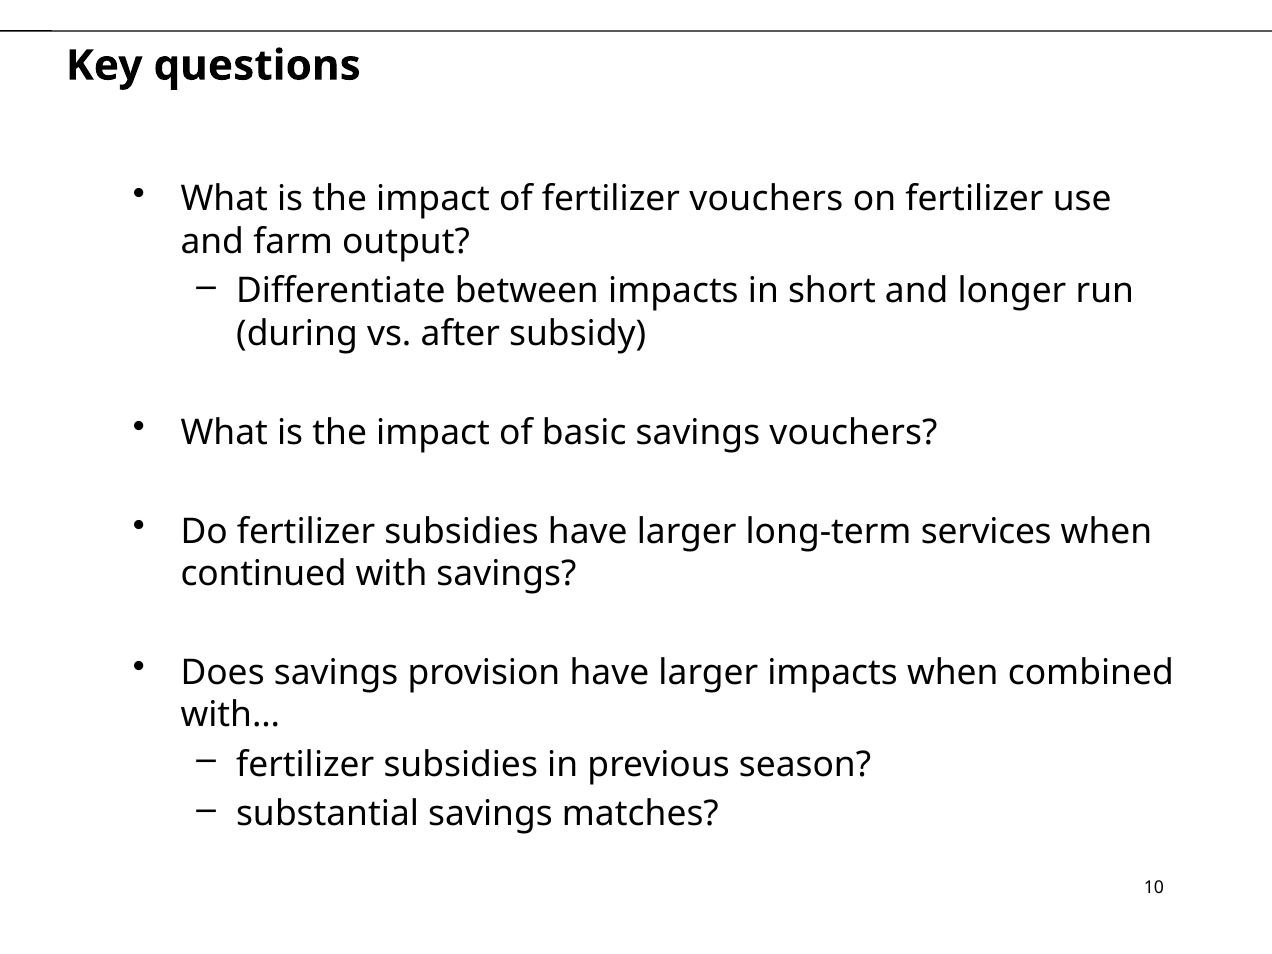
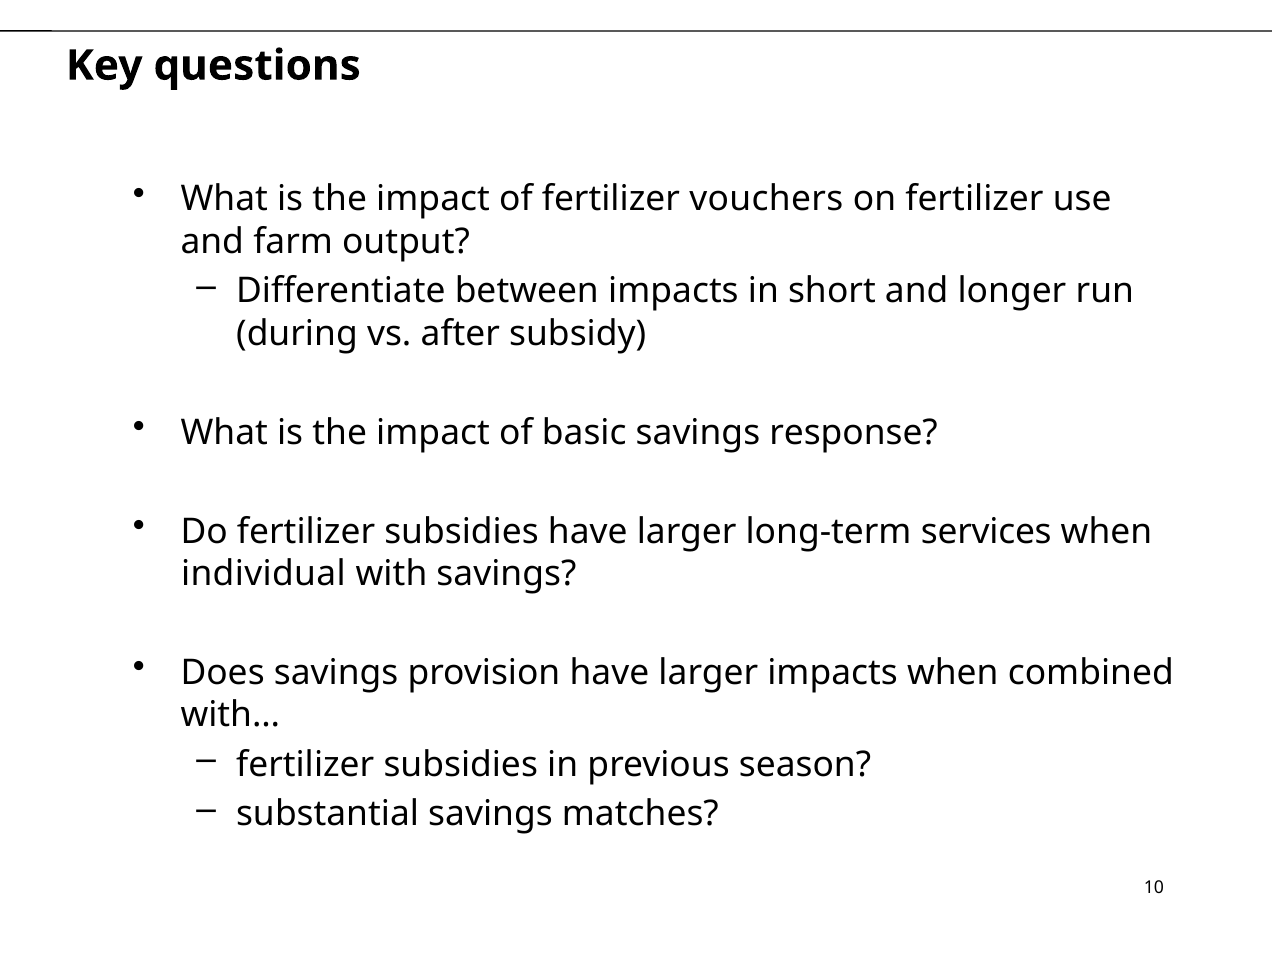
savings vouchers: vouchers -> response
continued: continued -> individual
